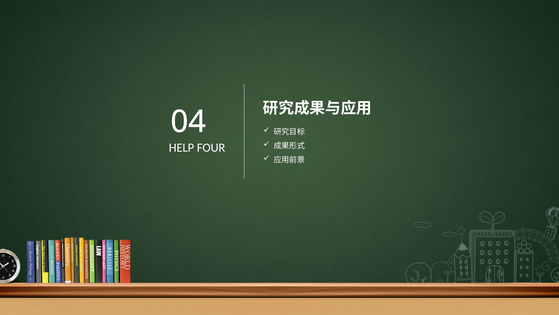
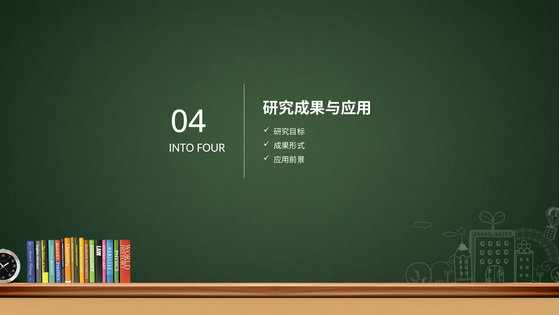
HELP: HELP -> INTO
